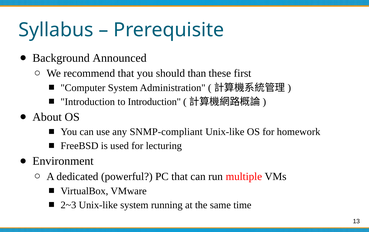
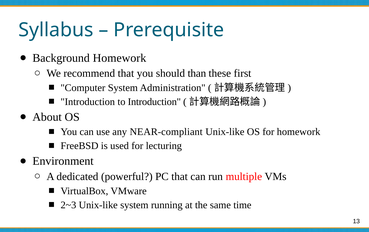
Background Announced: Announced -> Homework
SNMP-compliant: SNMP-compliant -> NEAR-compliant
